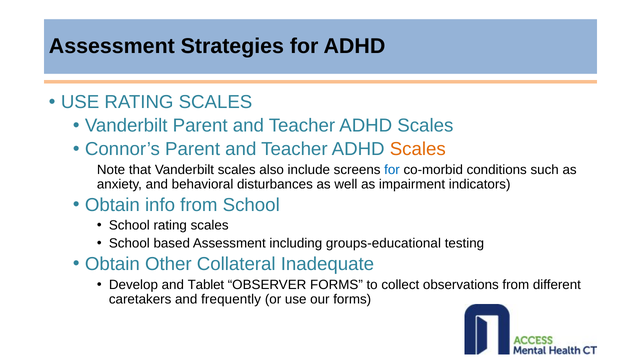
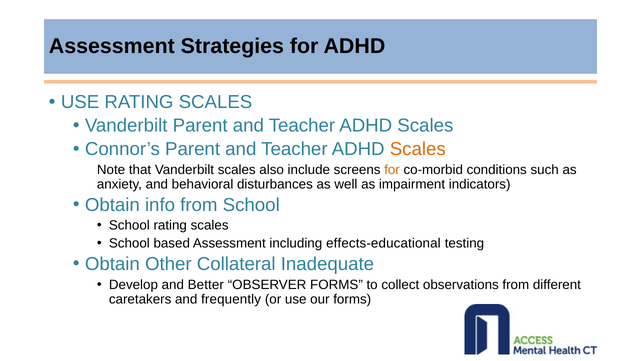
for at (392, 170) colour: blue -> orange
groups-educational: groups-educational -> effects-educational
Tablet: Tablet -> Better
